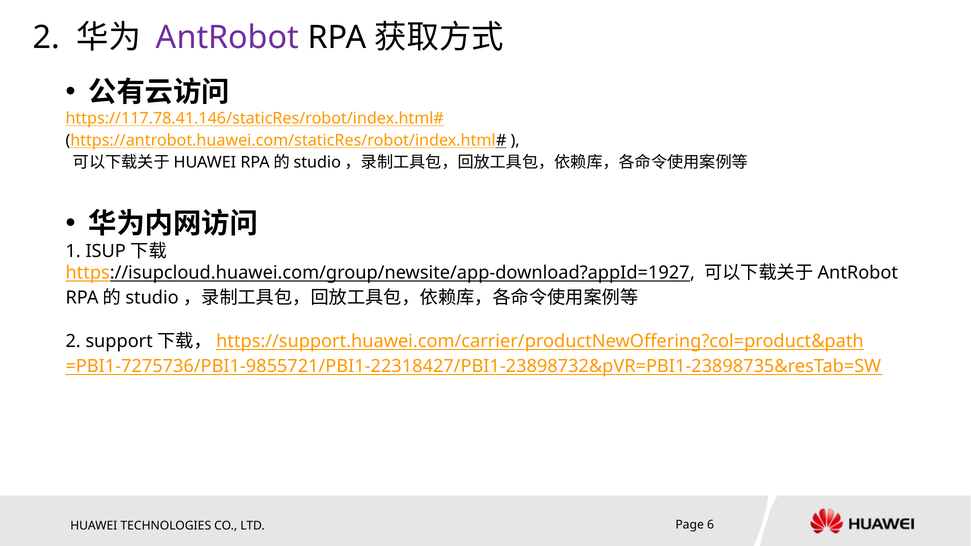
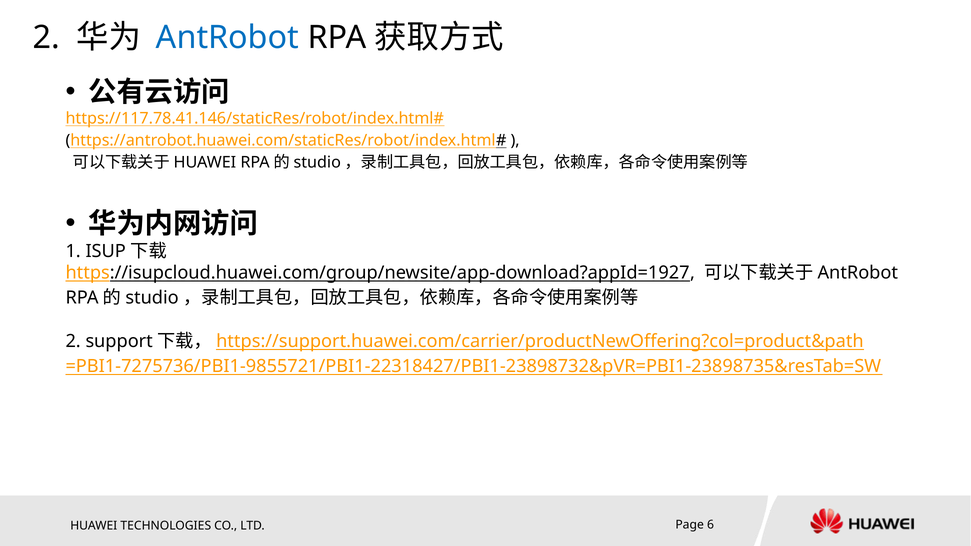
AntRobot colour: purple -> blue
